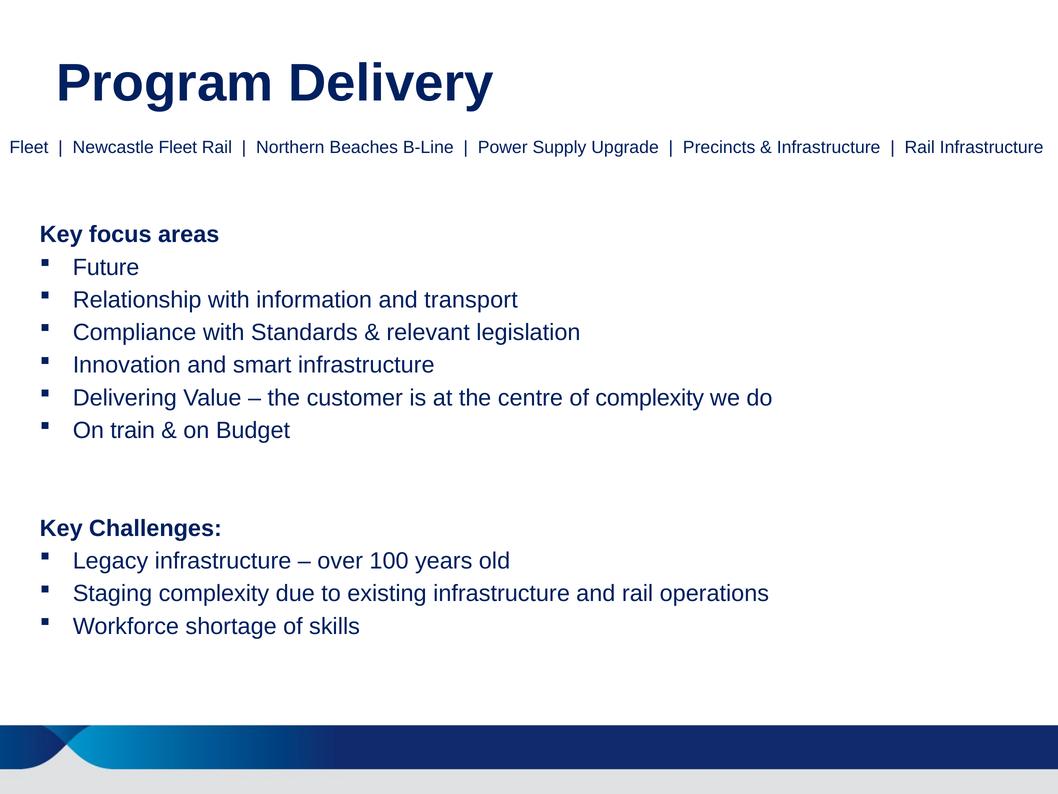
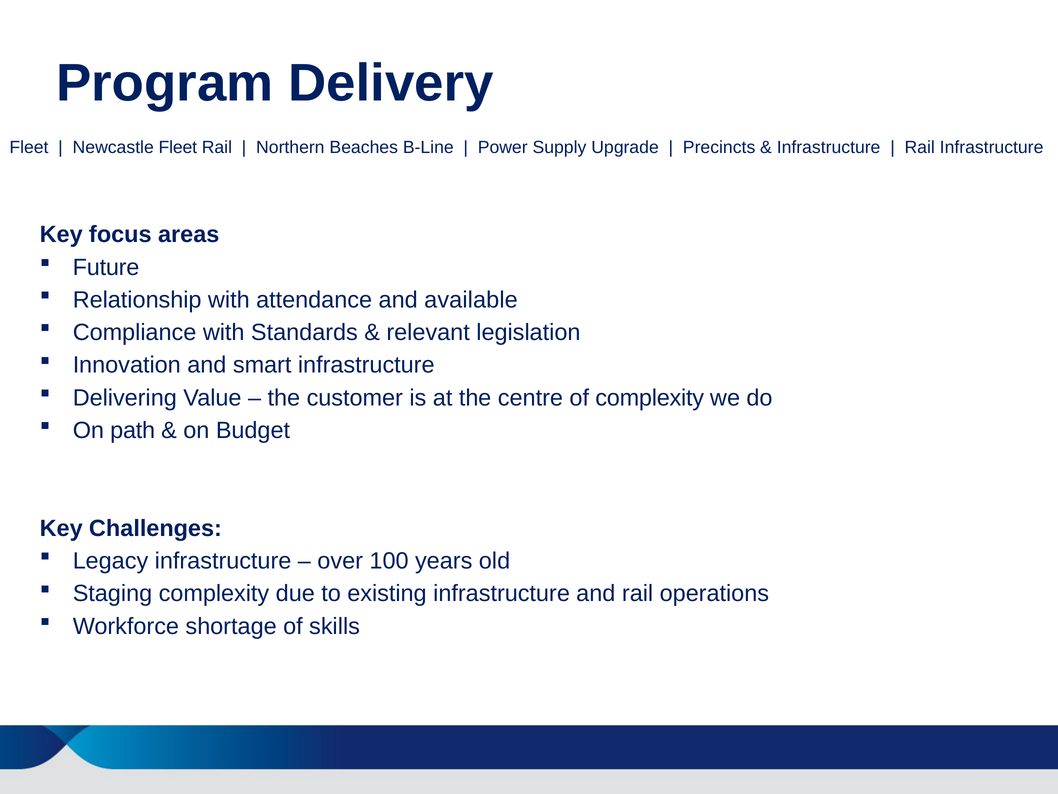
information: information -> attendance
transport: transport -> available
train: train -> path
